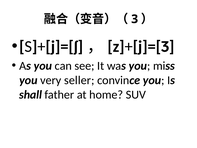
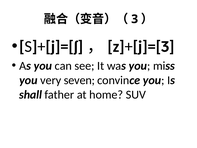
seller: seller -> seven
